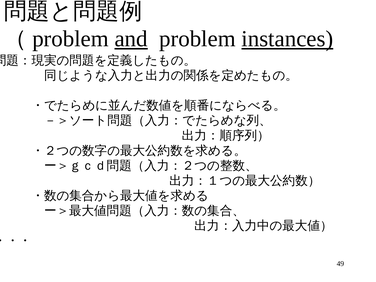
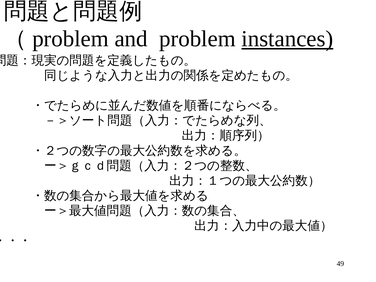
and underline: present -> none
